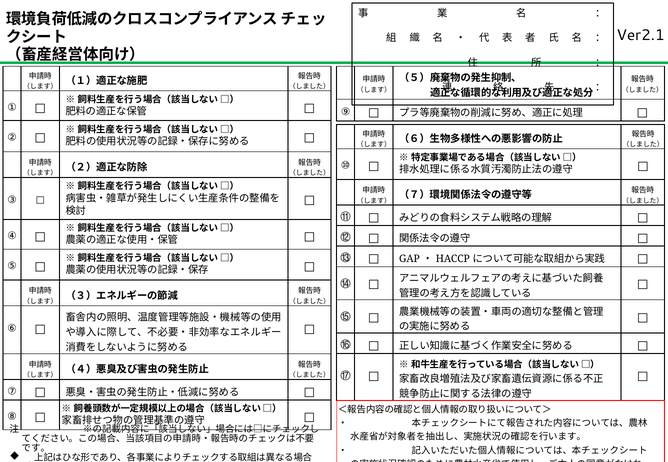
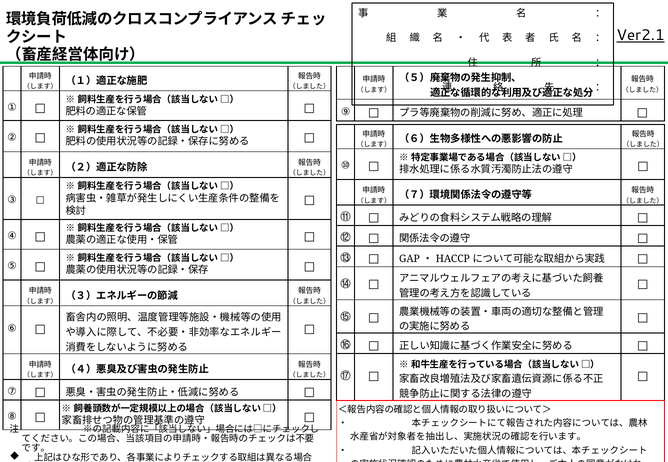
Ver2.1 underline: none -> present
